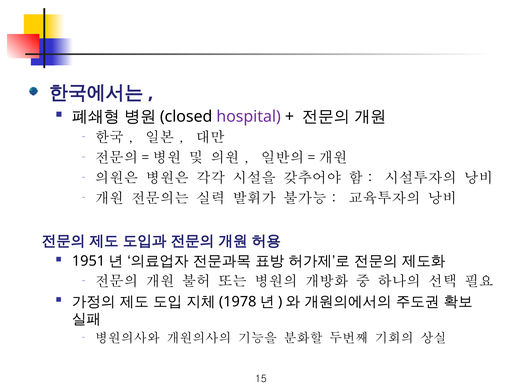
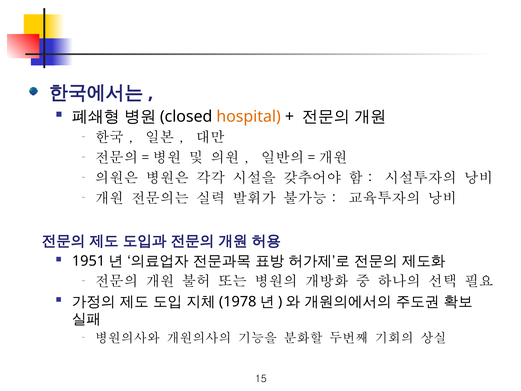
hospital colour: purple -> orange
